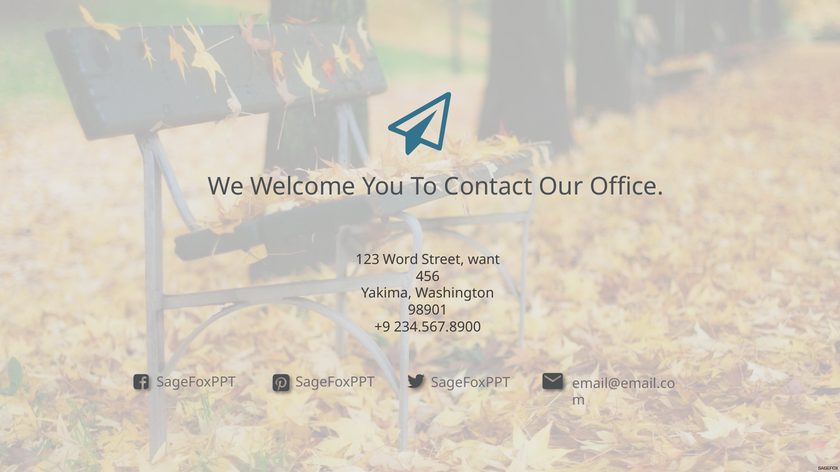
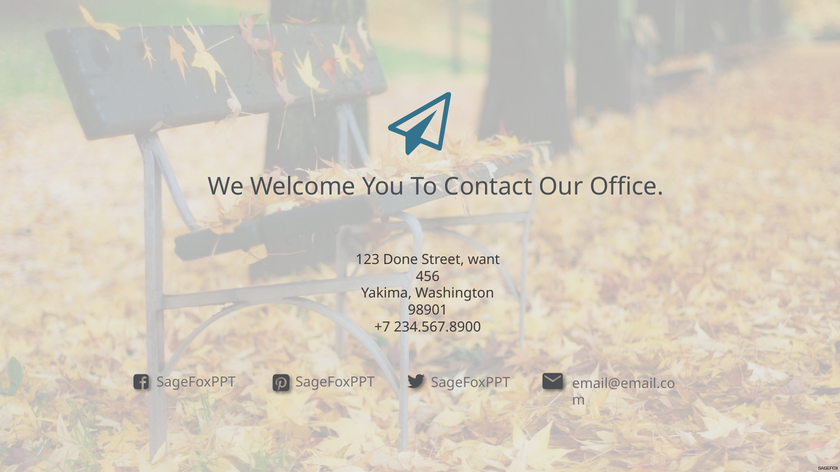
Word: Word -> Done
+9: +9 -> +7
